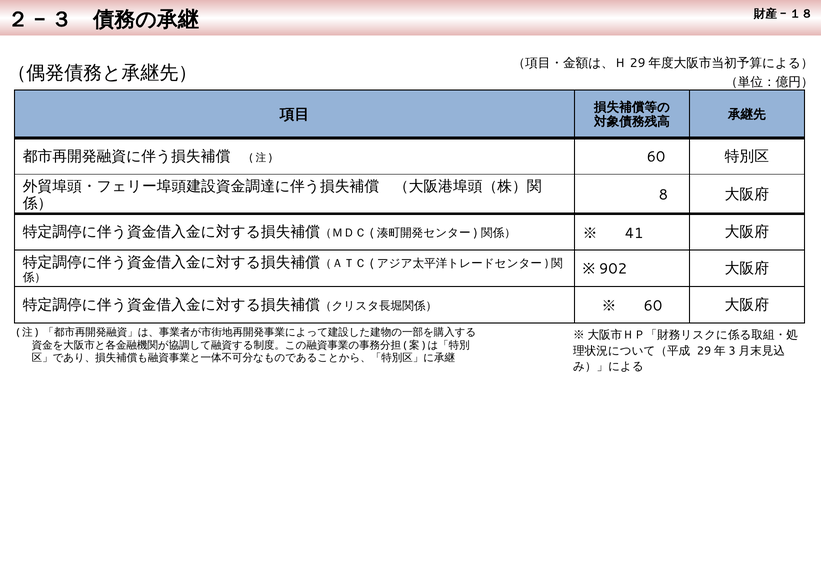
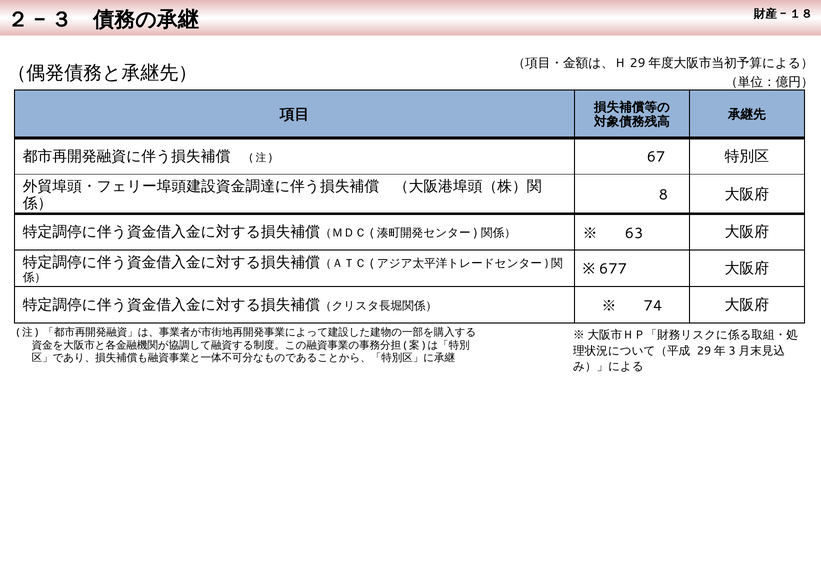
60 at (656, 157): 60 -> 67
41: 41 -> 63
902: 902 -> 677
60 at (653, 306): 60 -> 74
